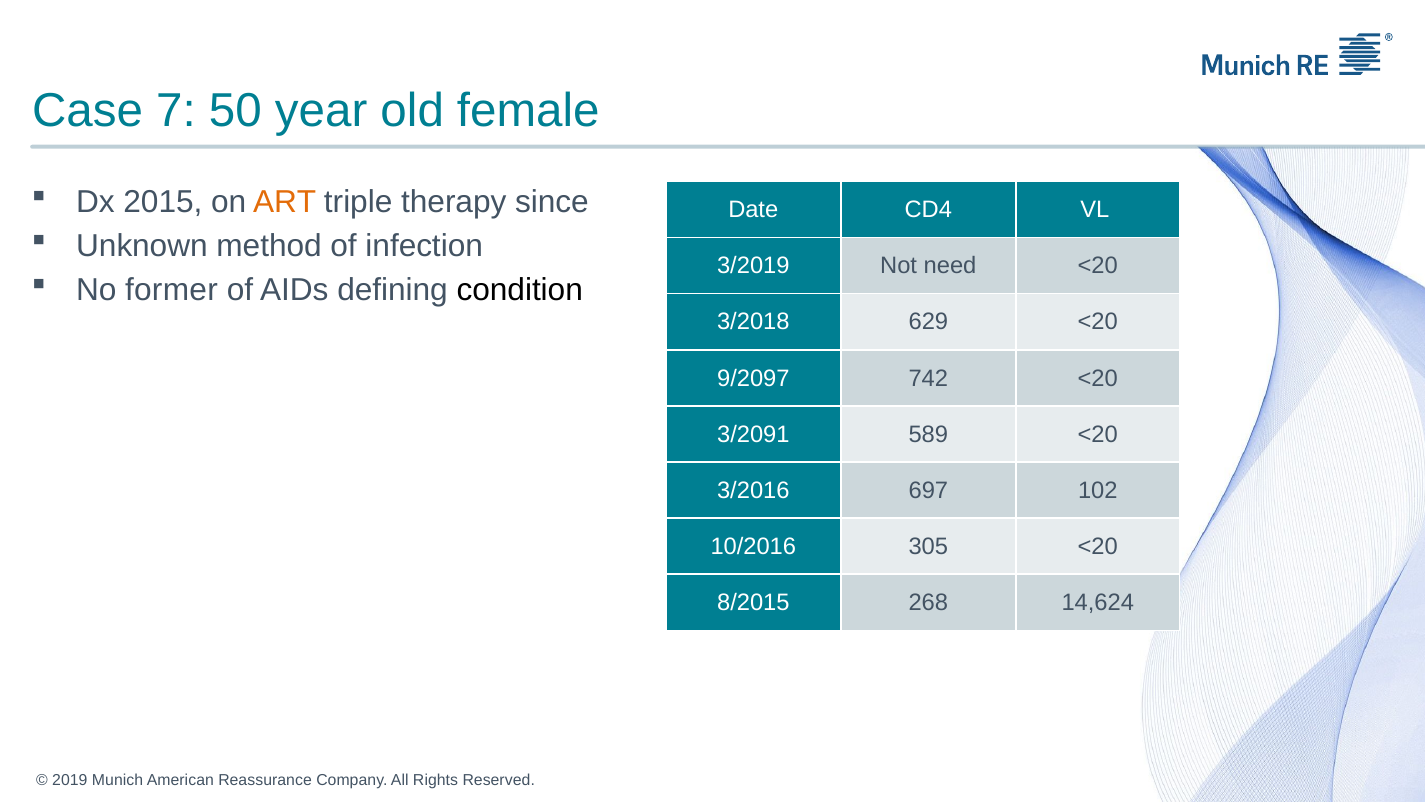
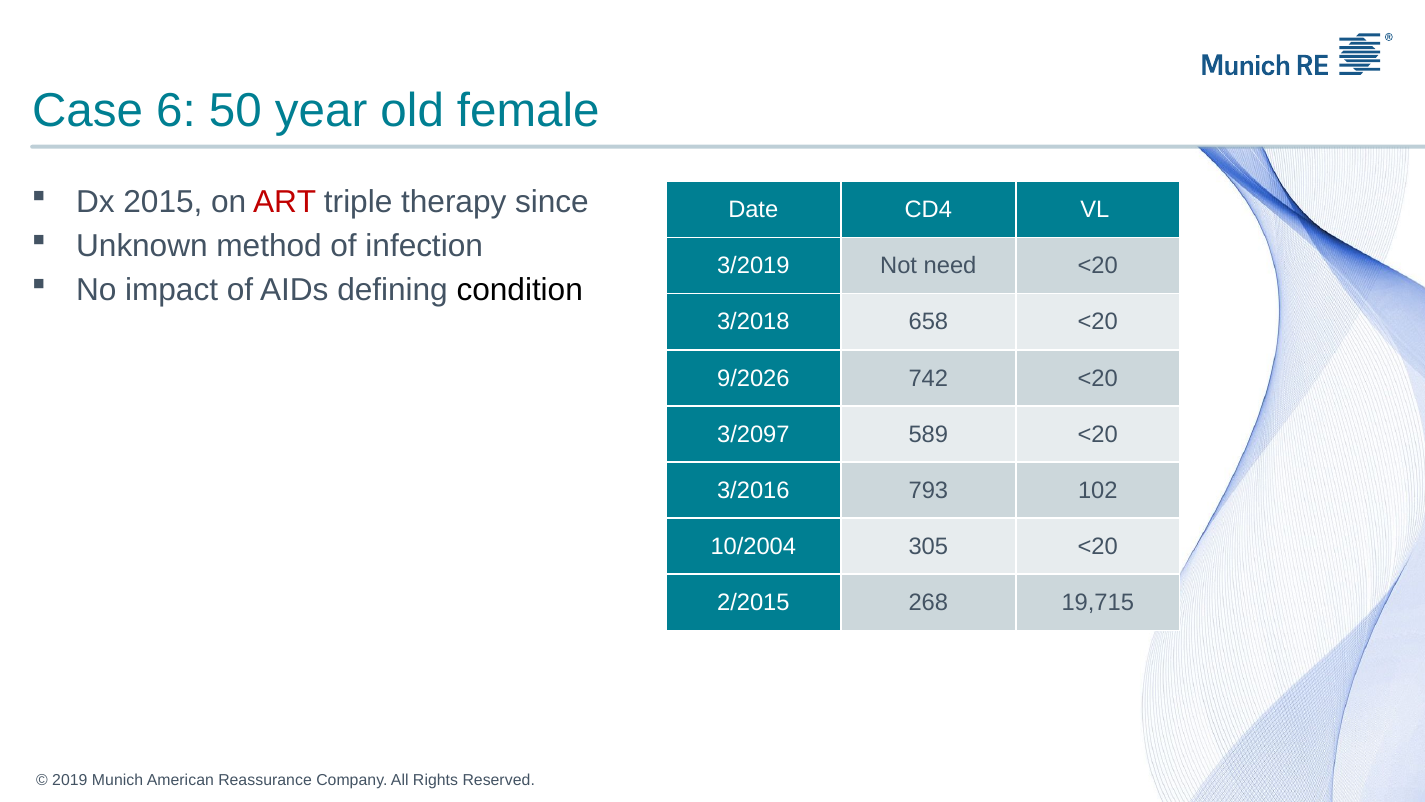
7: 7 -> 6
ART colour: orange -> red
former: former -> impact
629: 629 -> 658
9/2097: 9/2097 -> 9/2026
3/2091: 3/2091 -> 3/2097
697: 697 -> 793
10/2016: 10/2016 -> 10/2004
8/2015: 8/2015 -> 2/2015
14,624: 14,624 -> 19,715
